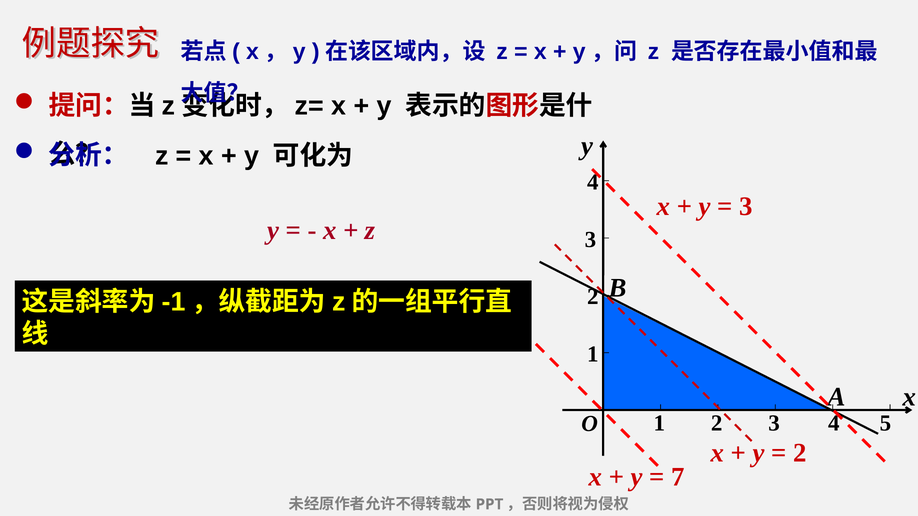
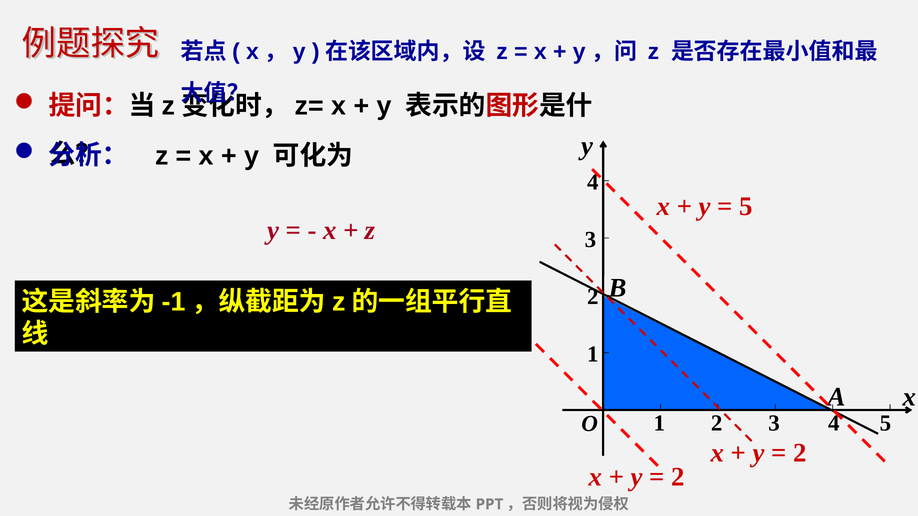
3 at (746, 207): 3 -> 5
7 at (678, 477): 7 -> 2
